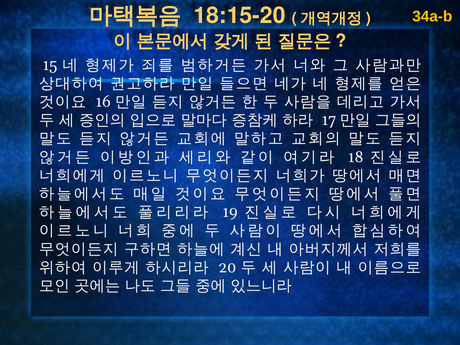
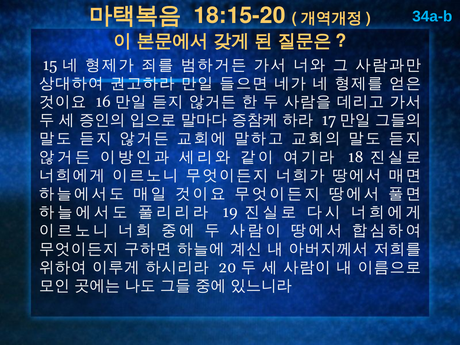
34a-b colour: yellow -> light blue
